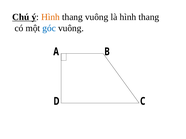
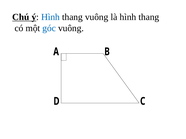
Hình at (50, 17) colour: orange -> blue
